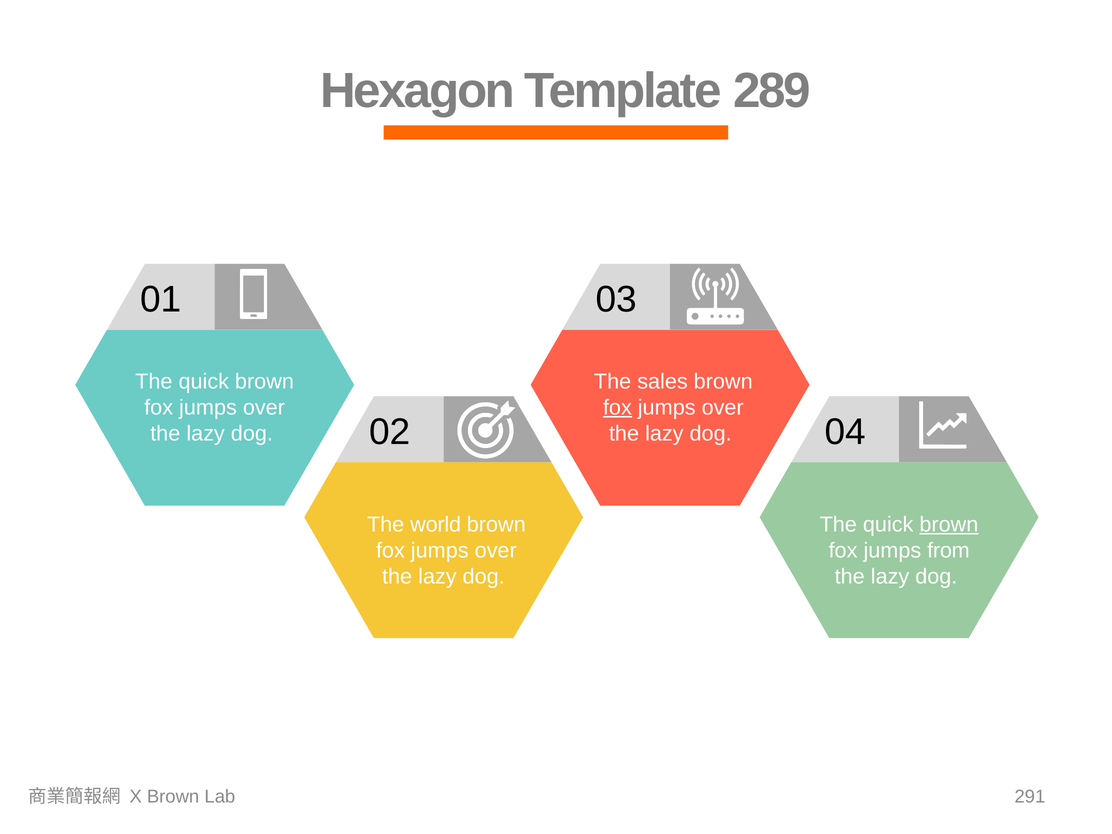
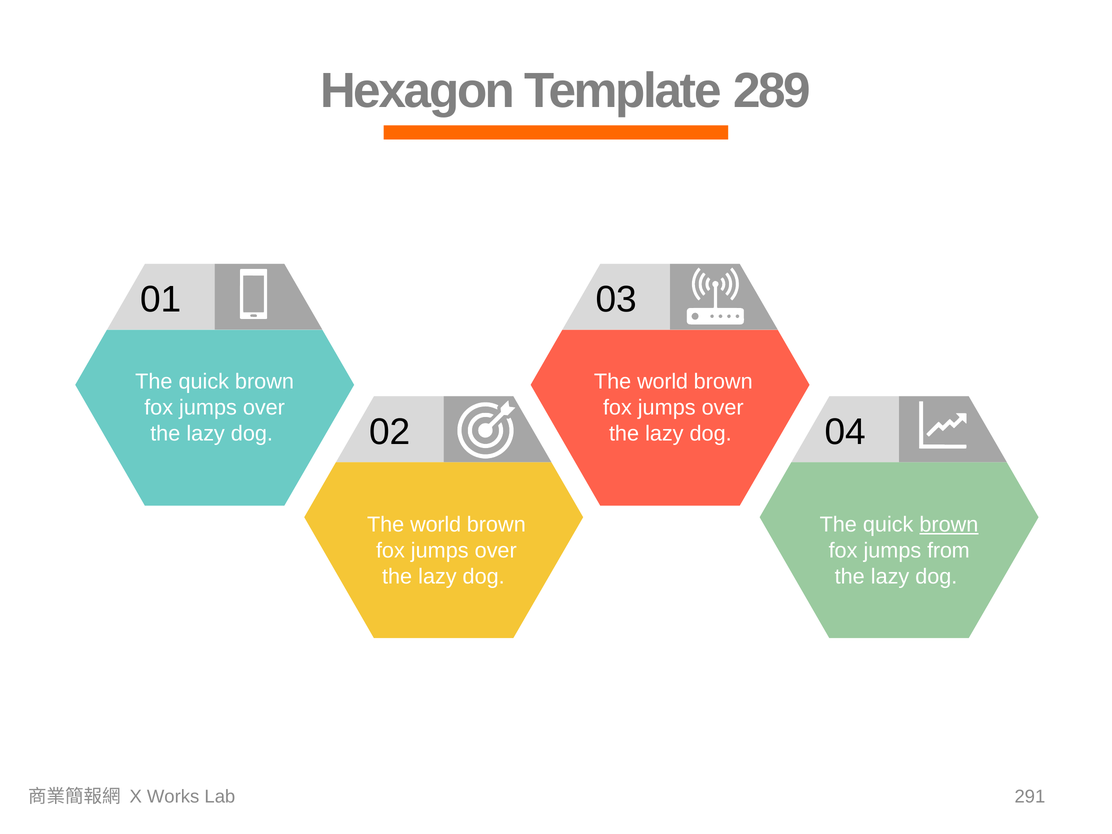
sales at (662, 382): sales -> world
fox at (617, 407) underline: present -> none
X Brown: Brown -> Works
